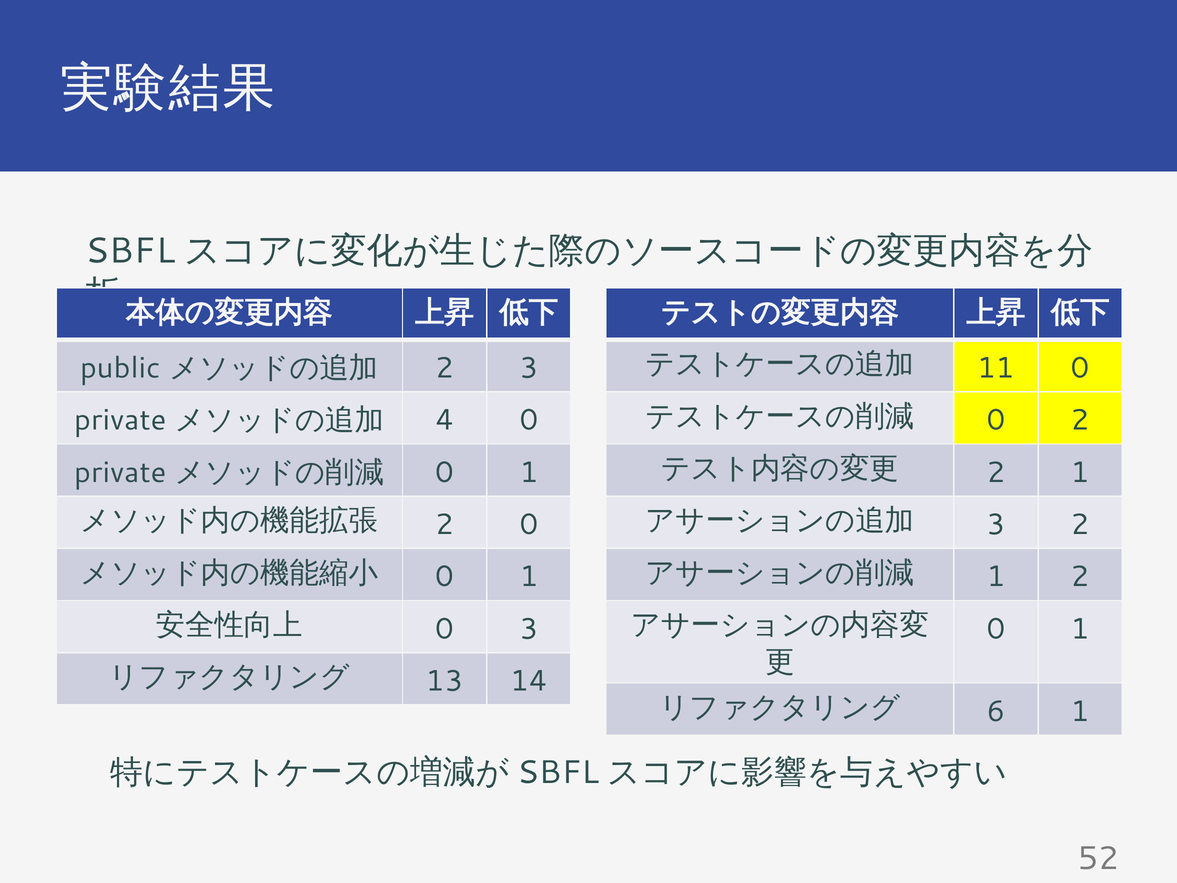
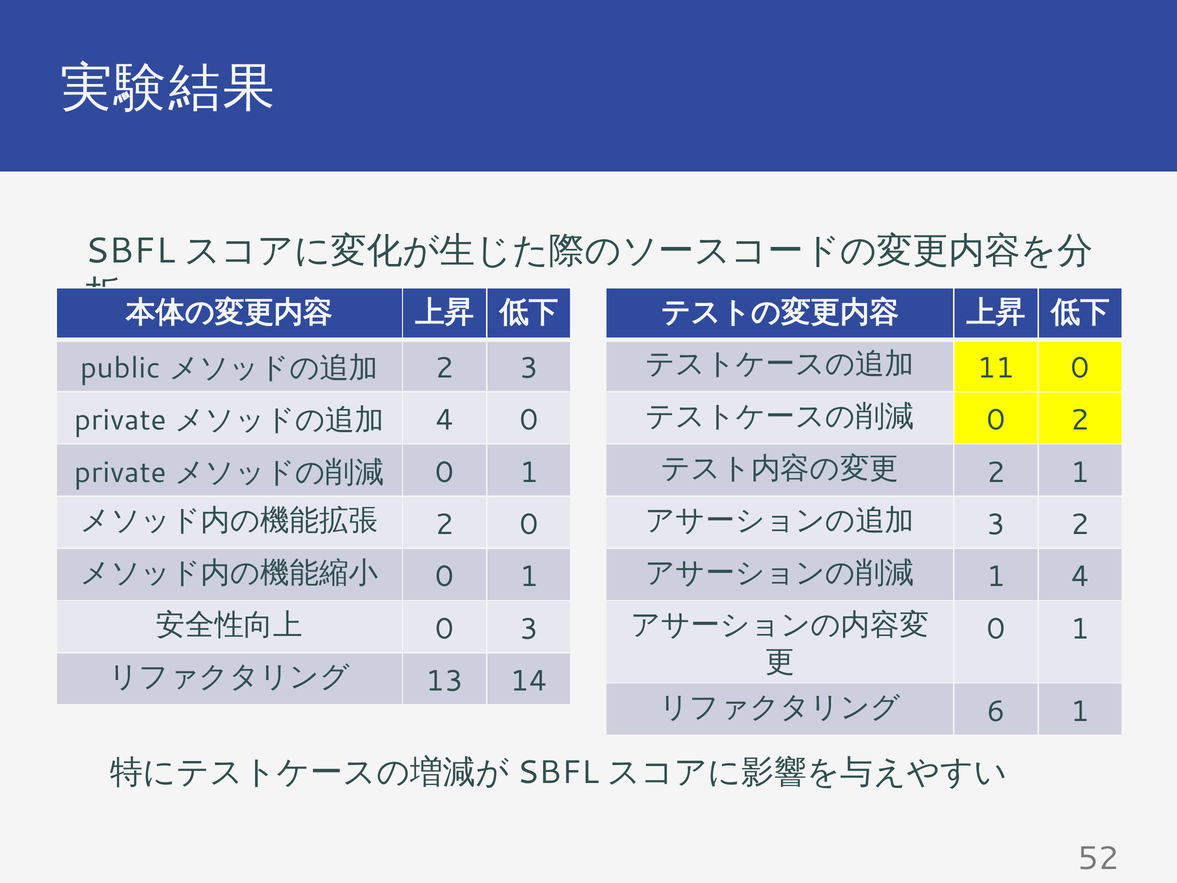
1 2: 2 -> 4
